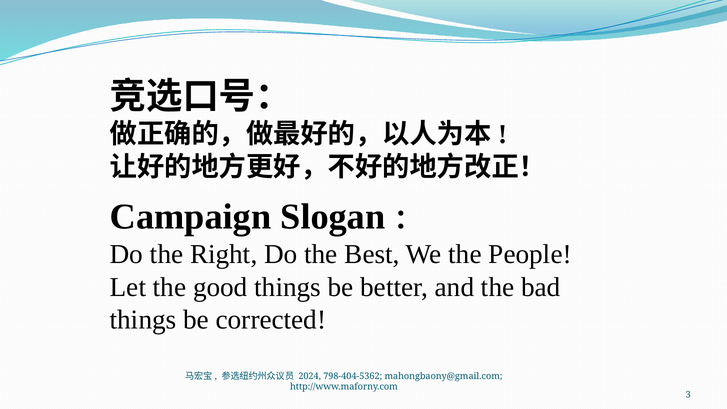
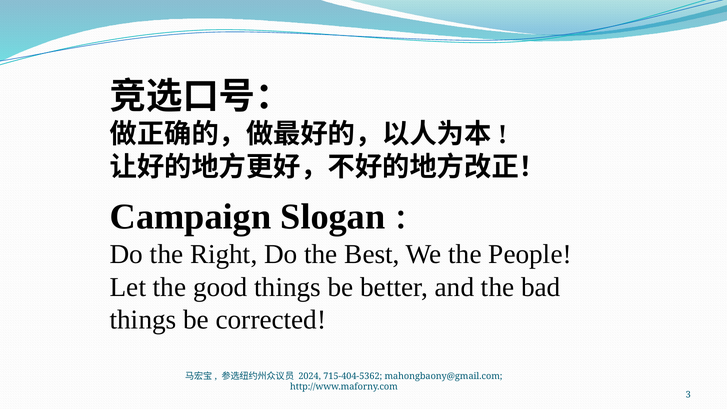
798-404-5362: 798-404-5362 -> 715-404-5362
